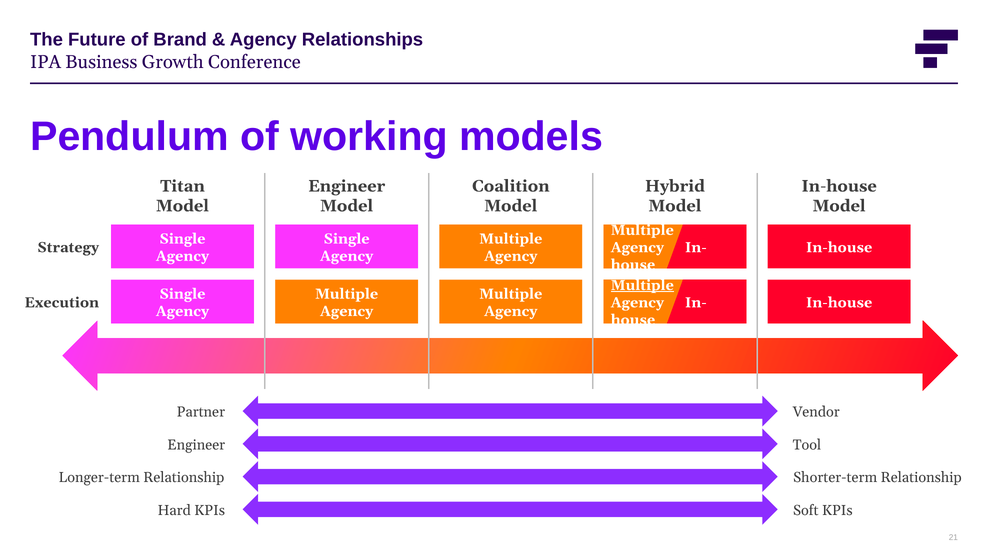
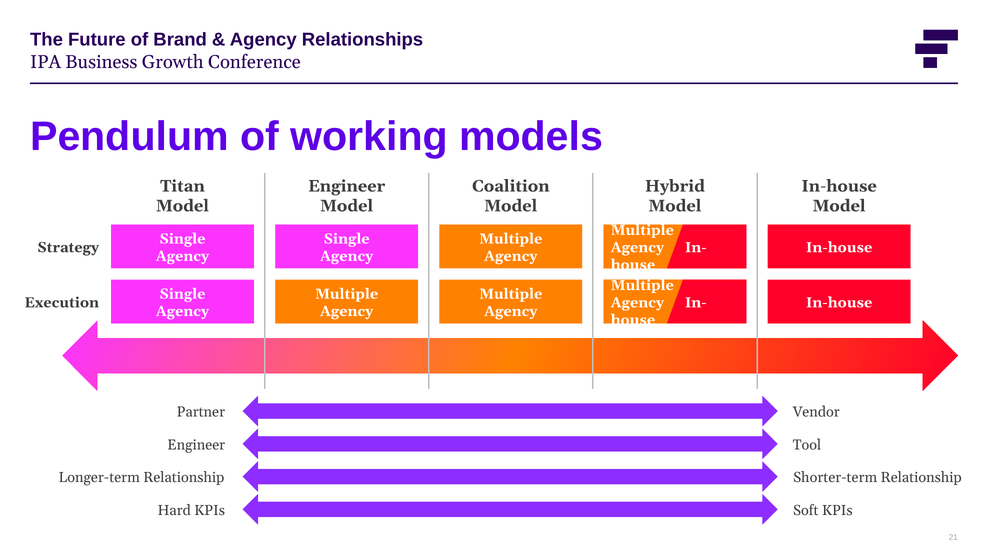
Multiple at (642, 285) underline: present -> none
